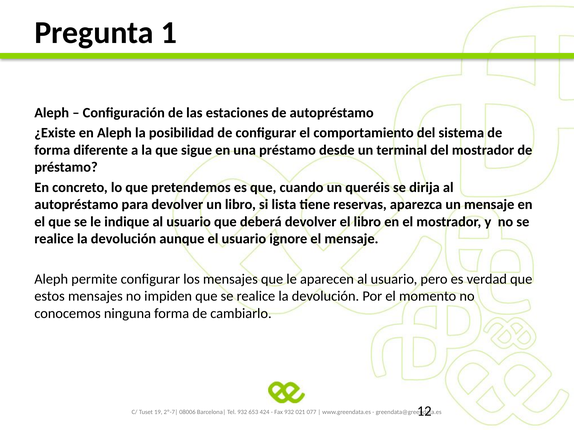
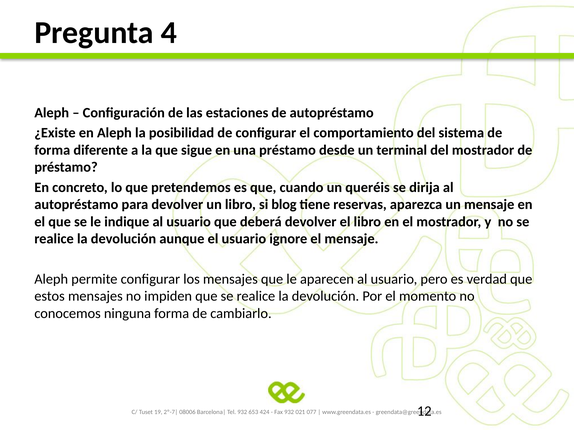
1: 1 -> 4
lista: lista -> blog
